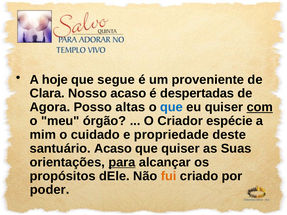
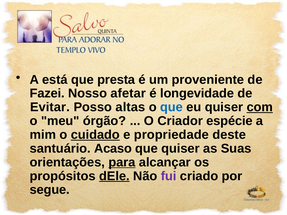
hoje: hoje -> está
segue: segue -> presta
Clara: Clara -> Fazei
Nosso acaso: acaso -> afetar
despertadas: despertadas -> longevidade
Agora: Agora -> Evitar
cuidado underline: none -> present
dEle underline: none -> present
fui colour: orange -> purple
poder: poder -> segue
